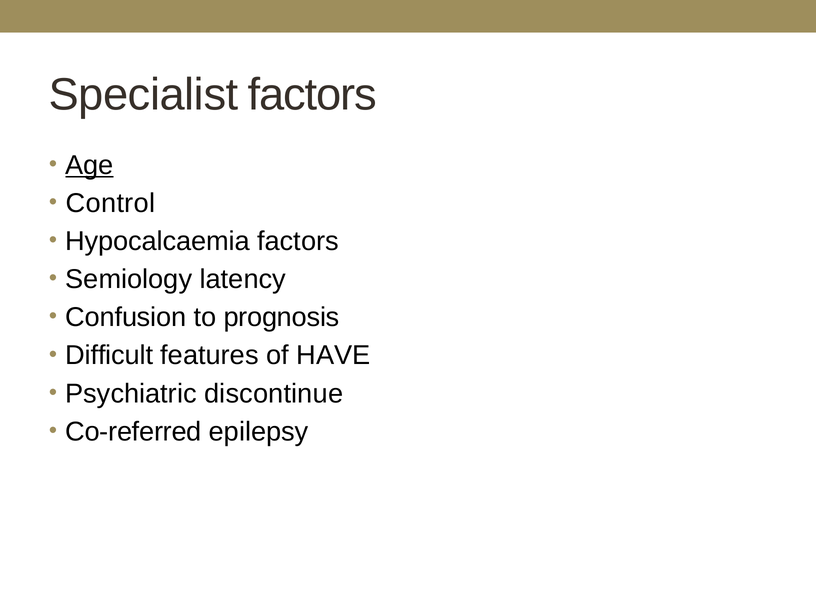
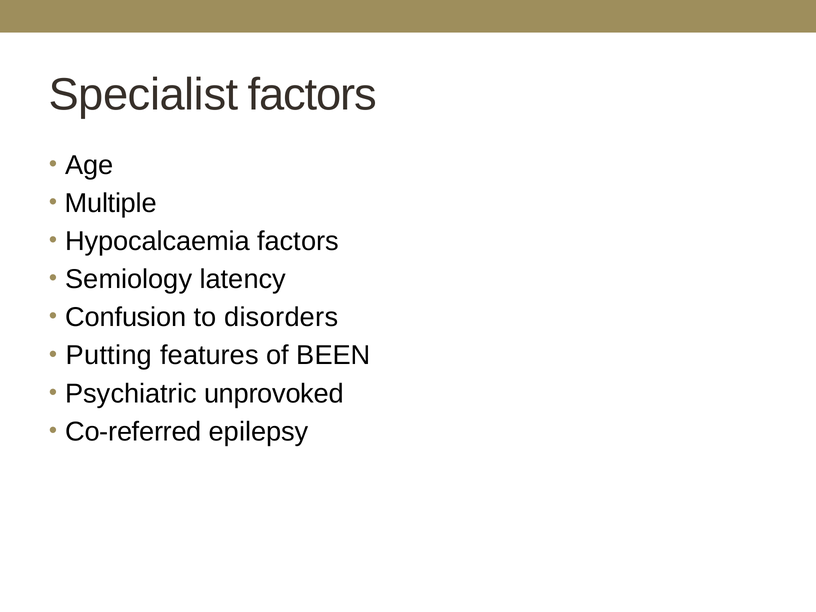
Age underline: present -> none
Control: Control -> Multiple
prognosis: prognosis -> disorders
Difficult: Difficult -> Putting
HAVE: HAVE -> BEEN
discontinue: discontinue -> unprovoked
